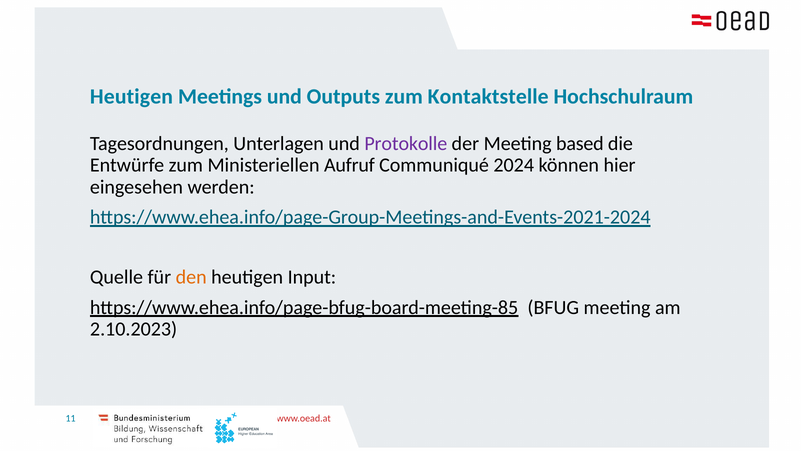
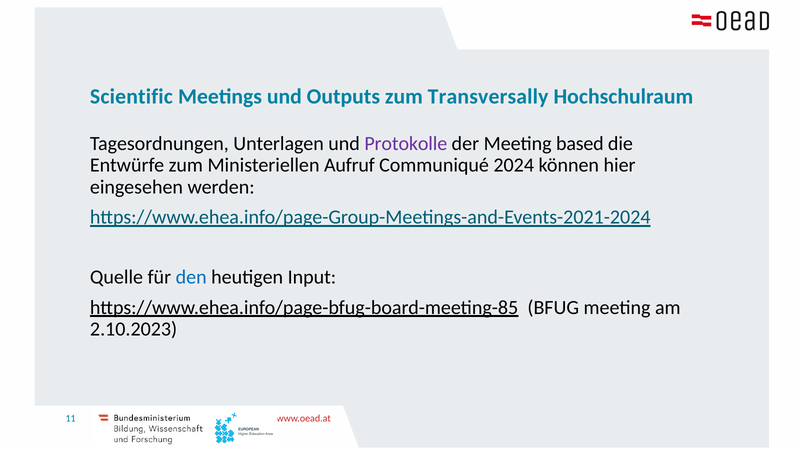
Heutigen at (131, 96): Heutigen -> Scientific
Kontaktstelle: Kontaktstelle -> Transversally
den colour: orange -> blue
